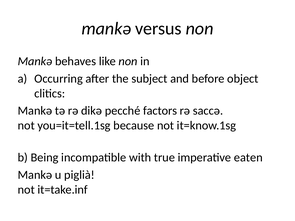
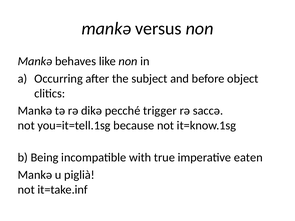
factors: factors -> trigger
